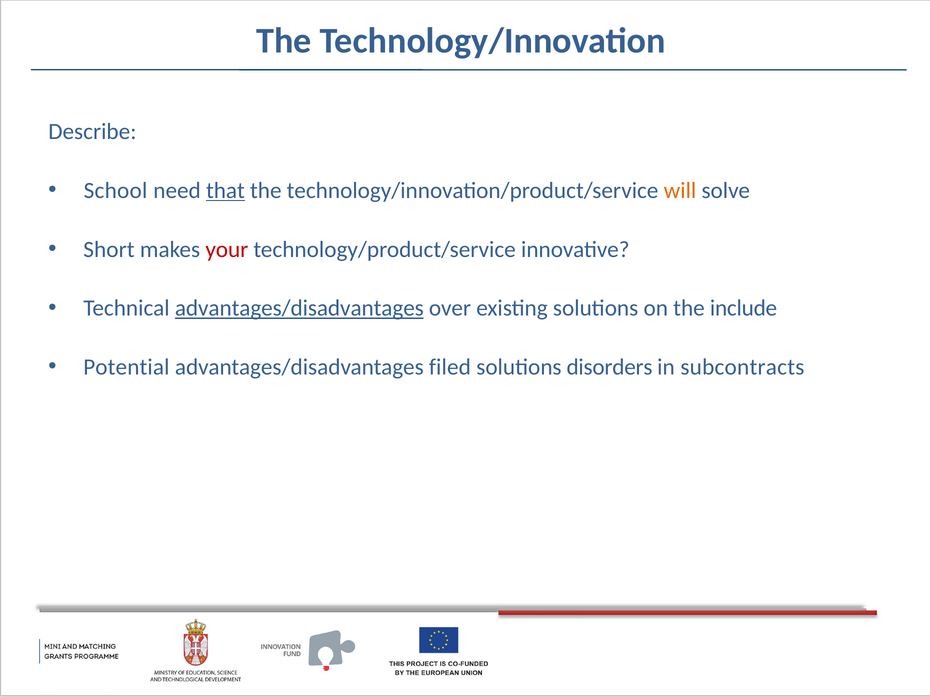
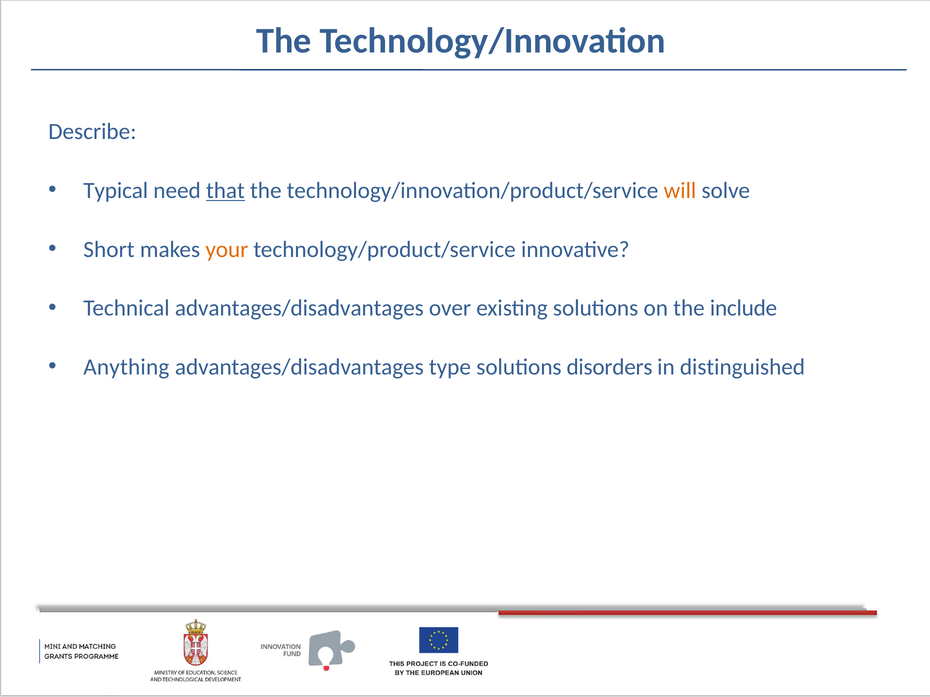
School: School -> Typical
your colour: red -> orange
advantages/disadvantages at (299, 308) underline: present -> none
Potential: Potential -> Anything
filed: filed -> type
subcontracts: subcontracts -> distinguished
